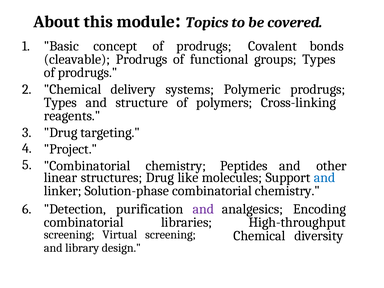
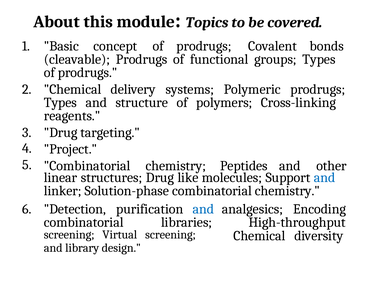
and at (203, 209) colour: purple -> blue
